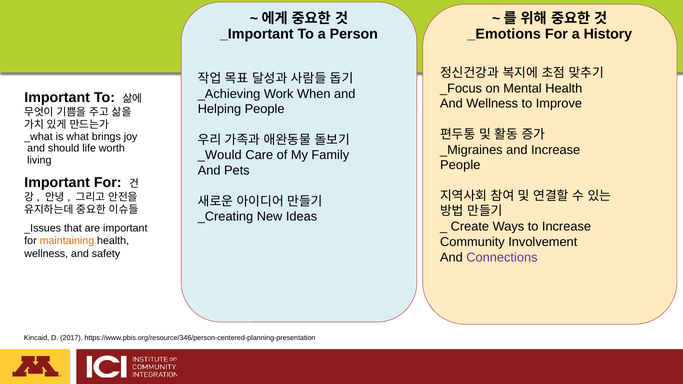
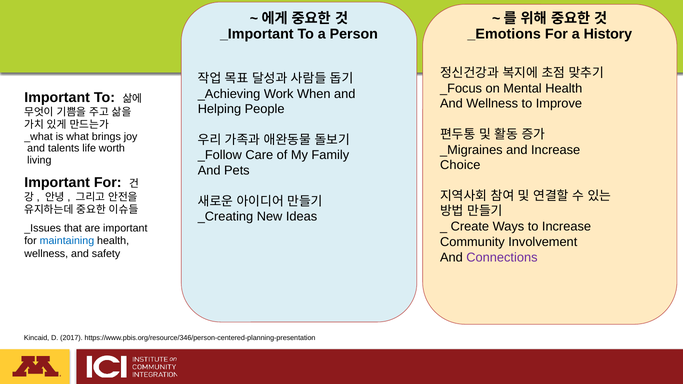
should: should -> talents
_Would: _Would -> _Follow
People at (460, 165): People -> Choice
maintaining colour: orange -> blue
